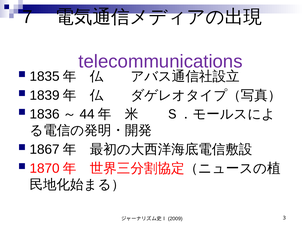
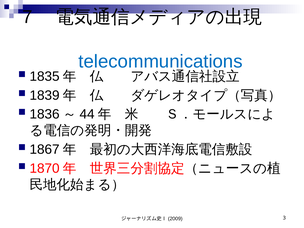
telecommunications colour: purple -> blue
